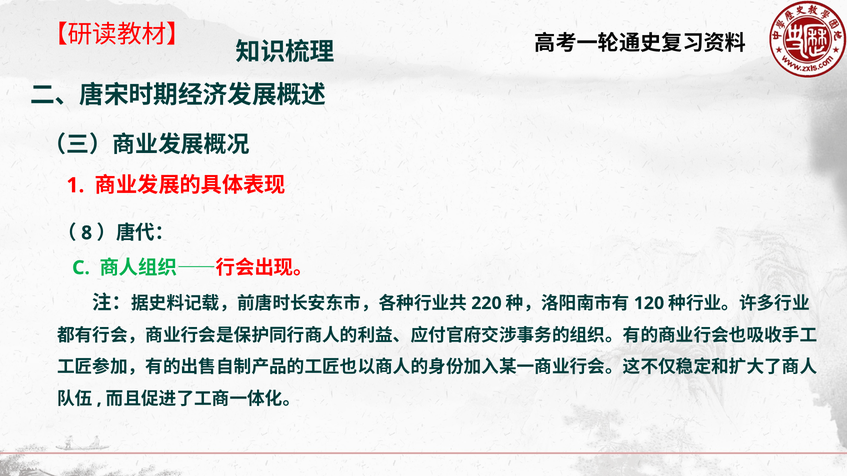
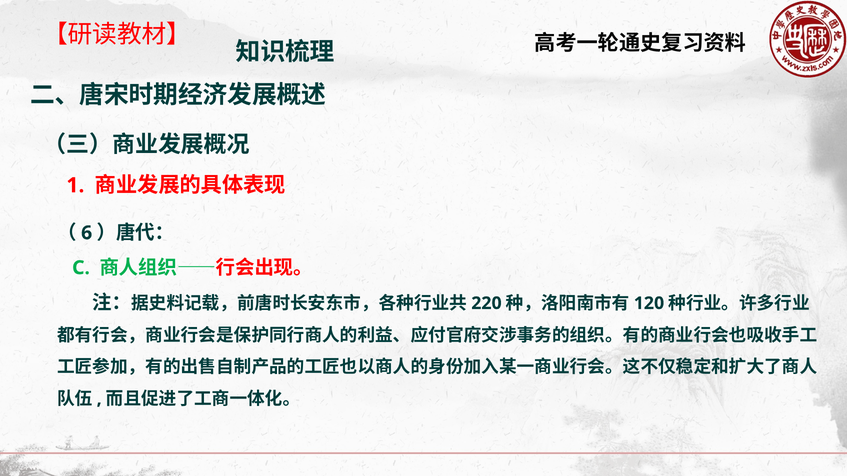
8: 8 -> 6
